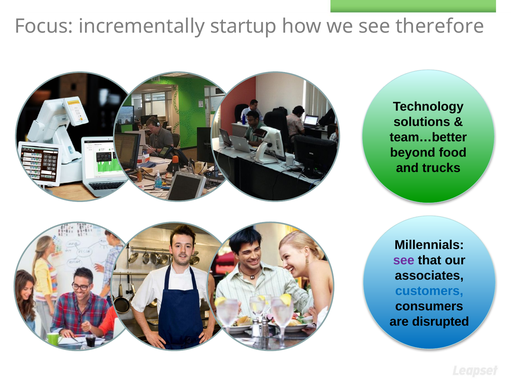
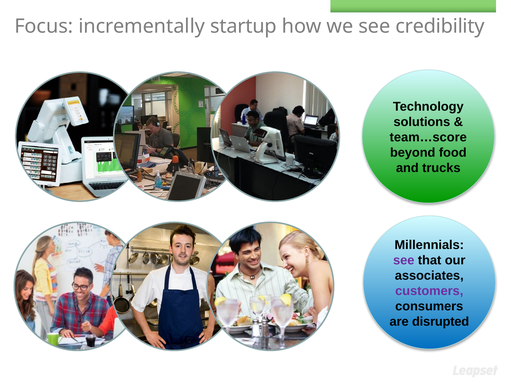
therefore: therefore -> credibility
team…better: team…better -> team…score
customers colour: blue -> purple
